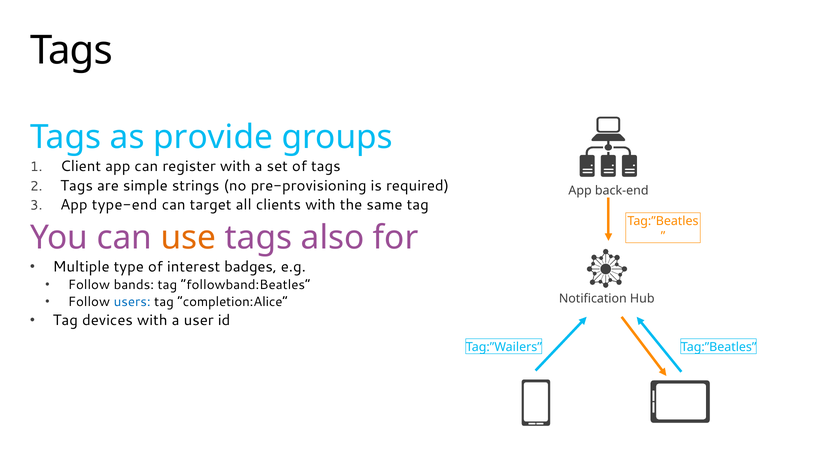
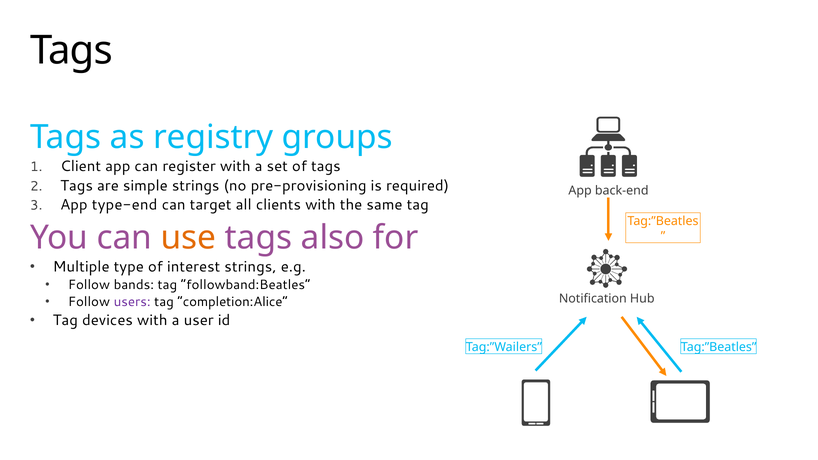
provide: provide -> registry
interest badges: badges -> strings
users colour: blue -> purple
